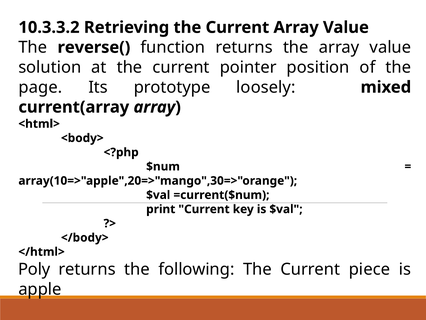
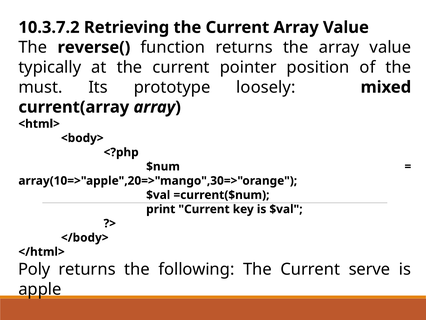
10.3.3.2: 10.3.3.2 -> 10.3.7.2
solution: solution -> typically
page: page -> must
piece: piece -> serve
